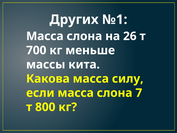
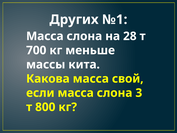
26: 26 -> 28
силу: силу -> свой
7: 7 -> 3
